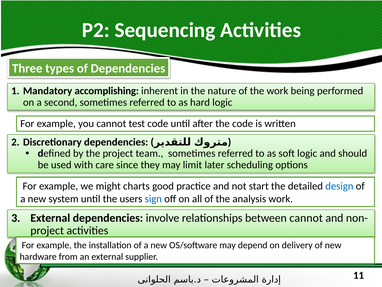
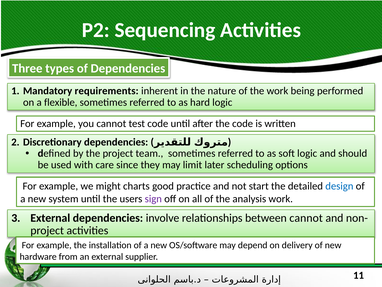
accomplishing: accomplishing -> requirements
second: second -> flexible
sign colour: blue -> purple
